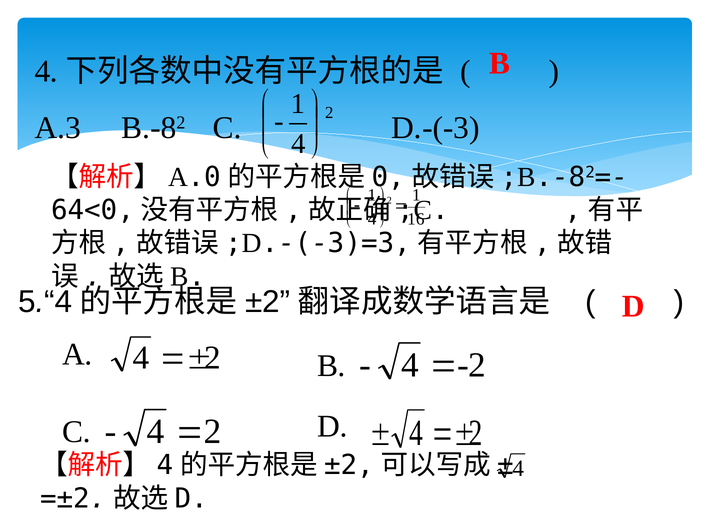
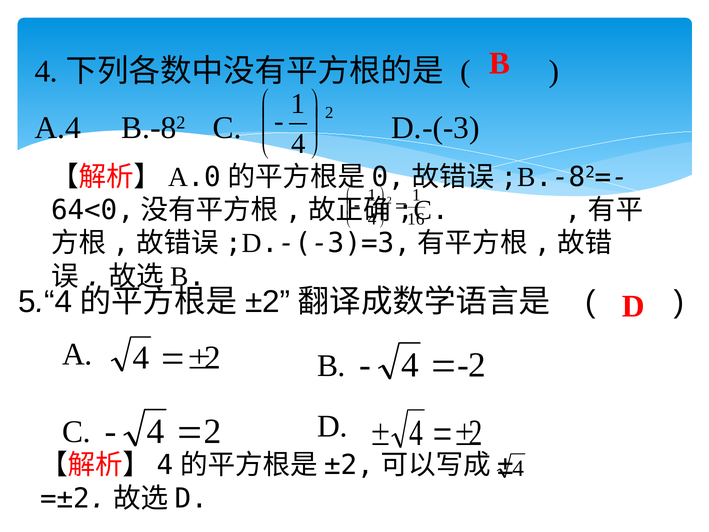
A.3: A.3 -> A.4
